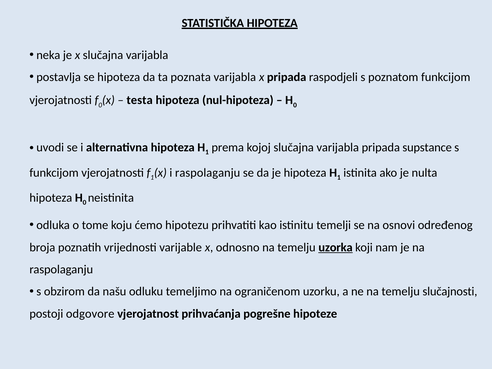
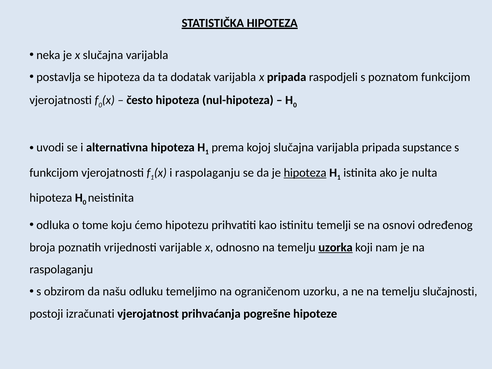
poznata: poznata -> dodatak
testa: testa -> često
hipoteza at (305, 173) underline: none -> present
odgovore: odgovore -> izračunati
